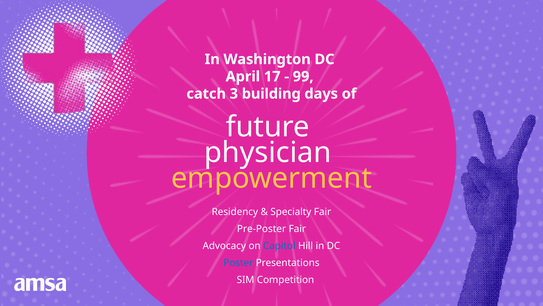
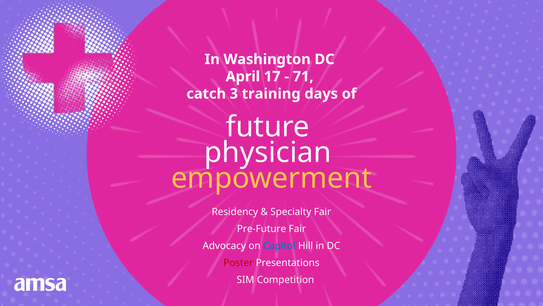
99: 99 -> 71
building: building -> training
Pre-Poster: Pre-Poster -> Pre-Future
Poster colour: blue -> red
